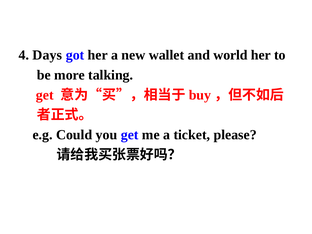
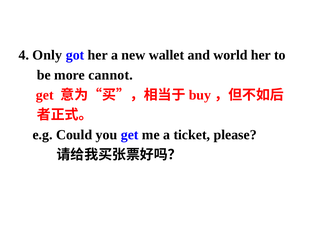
Days: Days -> Only
talking: talking -> cannot
